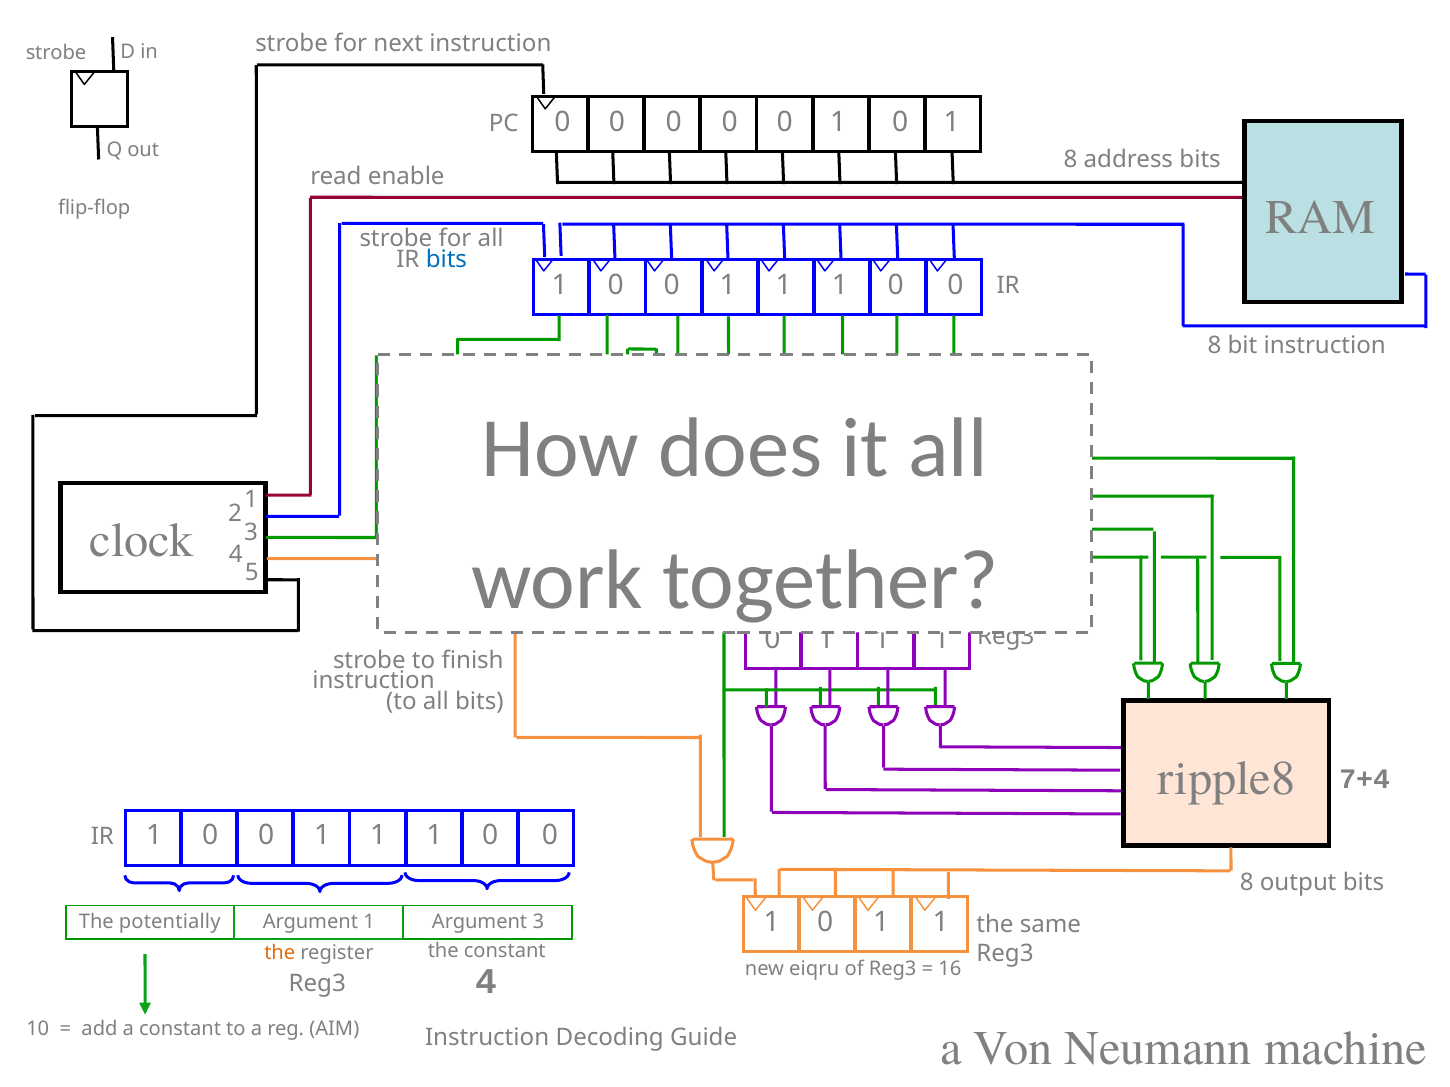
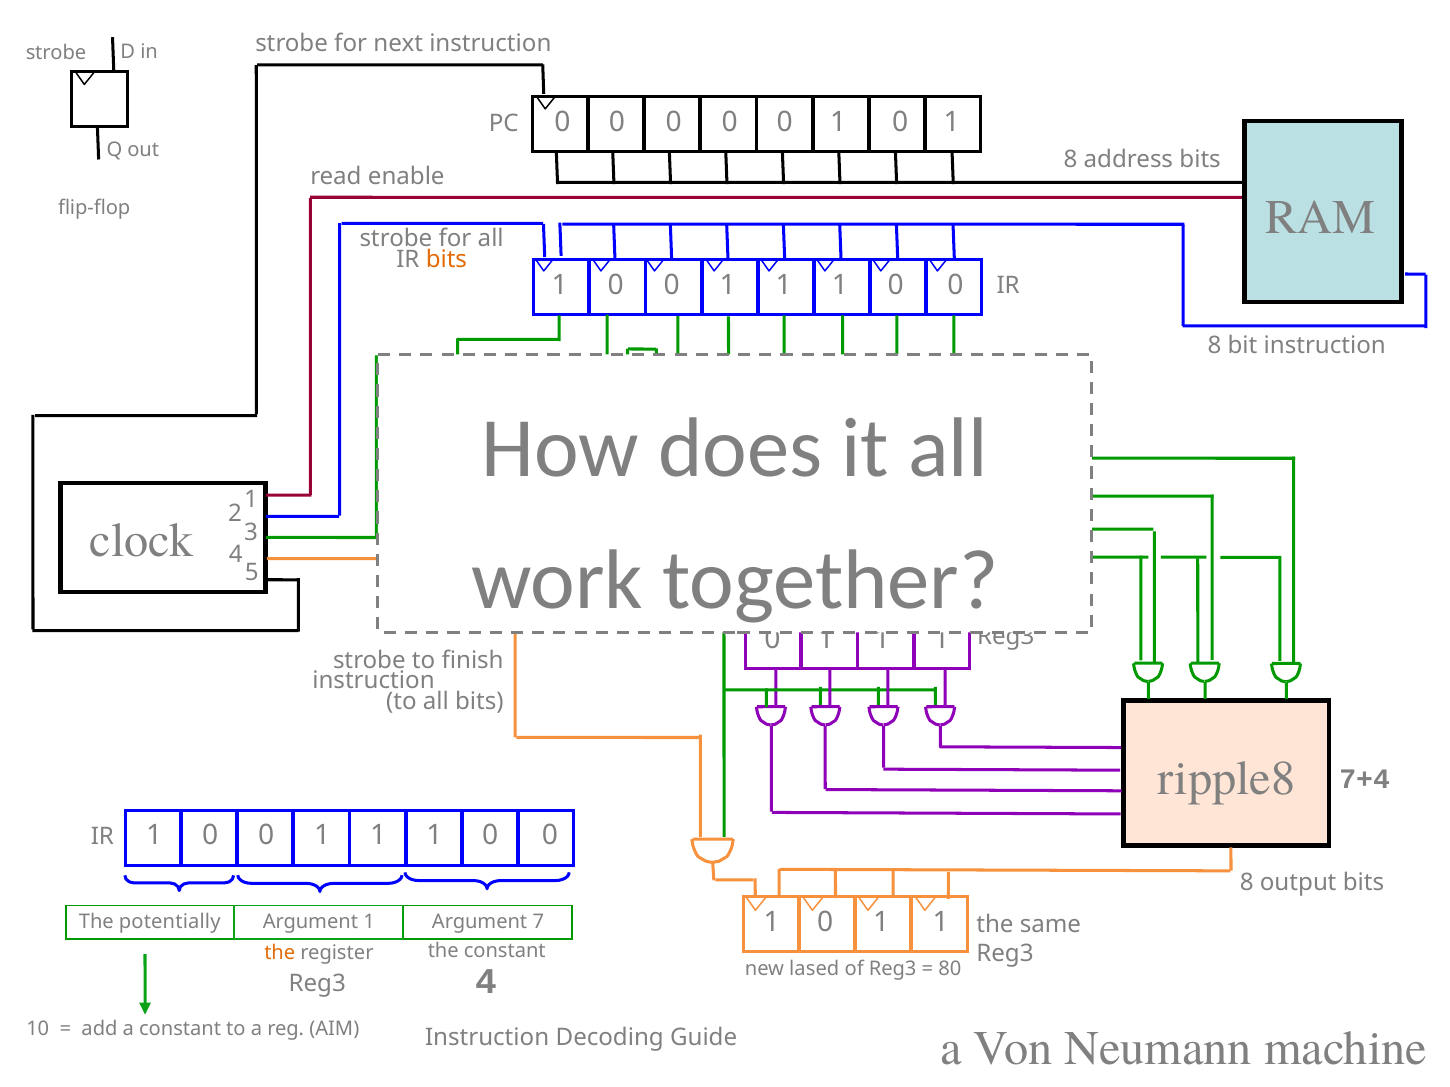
bits at (446, 259) colour: blue -> orange
Argument 3: 3 -> 7
eiqru: eiqru -> lased
16: 16 -> 80
